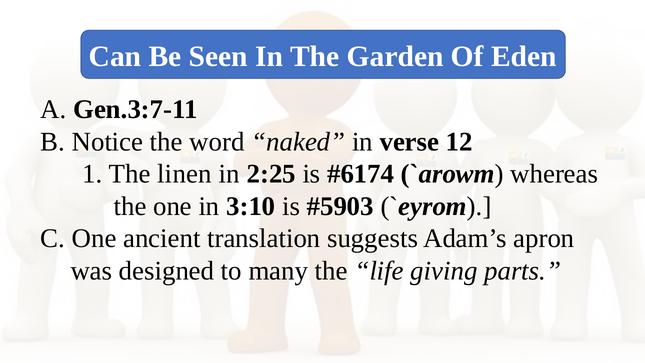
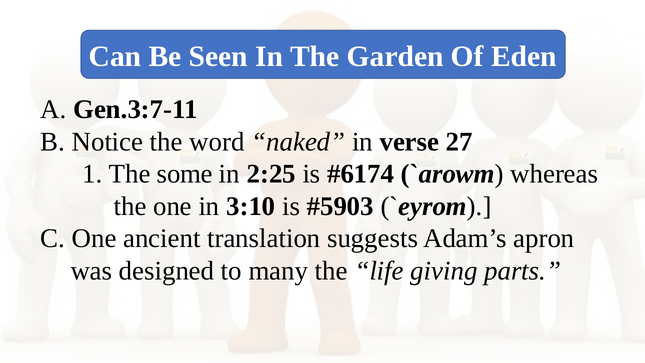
12: 12 -> 27
linen: linen -> some
